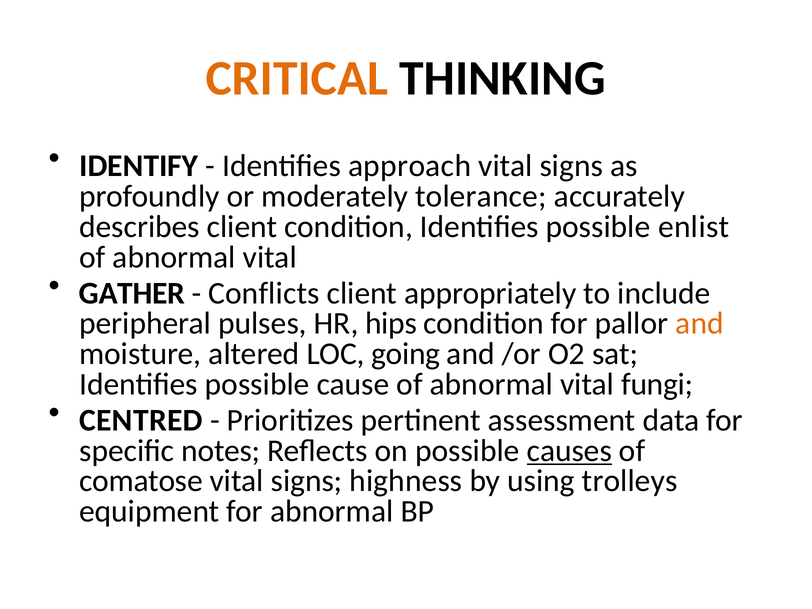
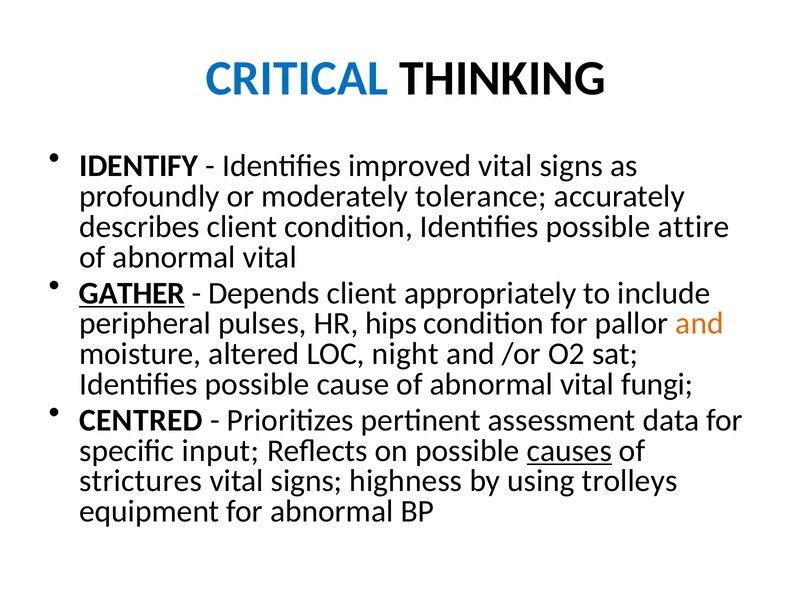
CRITICAL colour: orange -> blue
approach: approach -> improved
enlist: enlist -> attire
GATHER underline: none -> present
Conflicts: Conflicts -> Depends
going: going -> night
notes: notes -> input
comatose: comatose -> strictures
